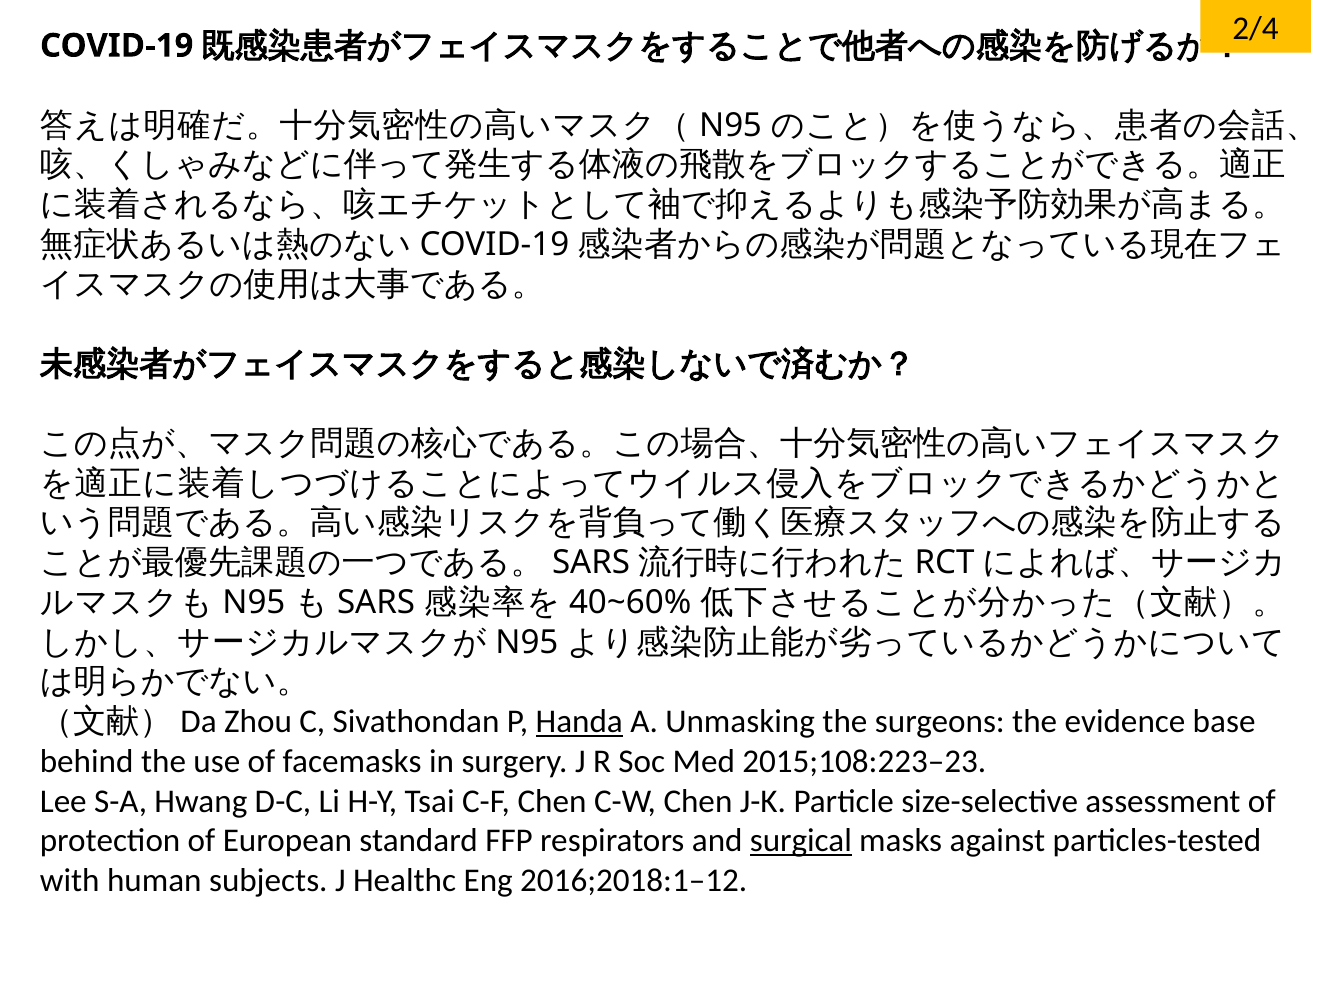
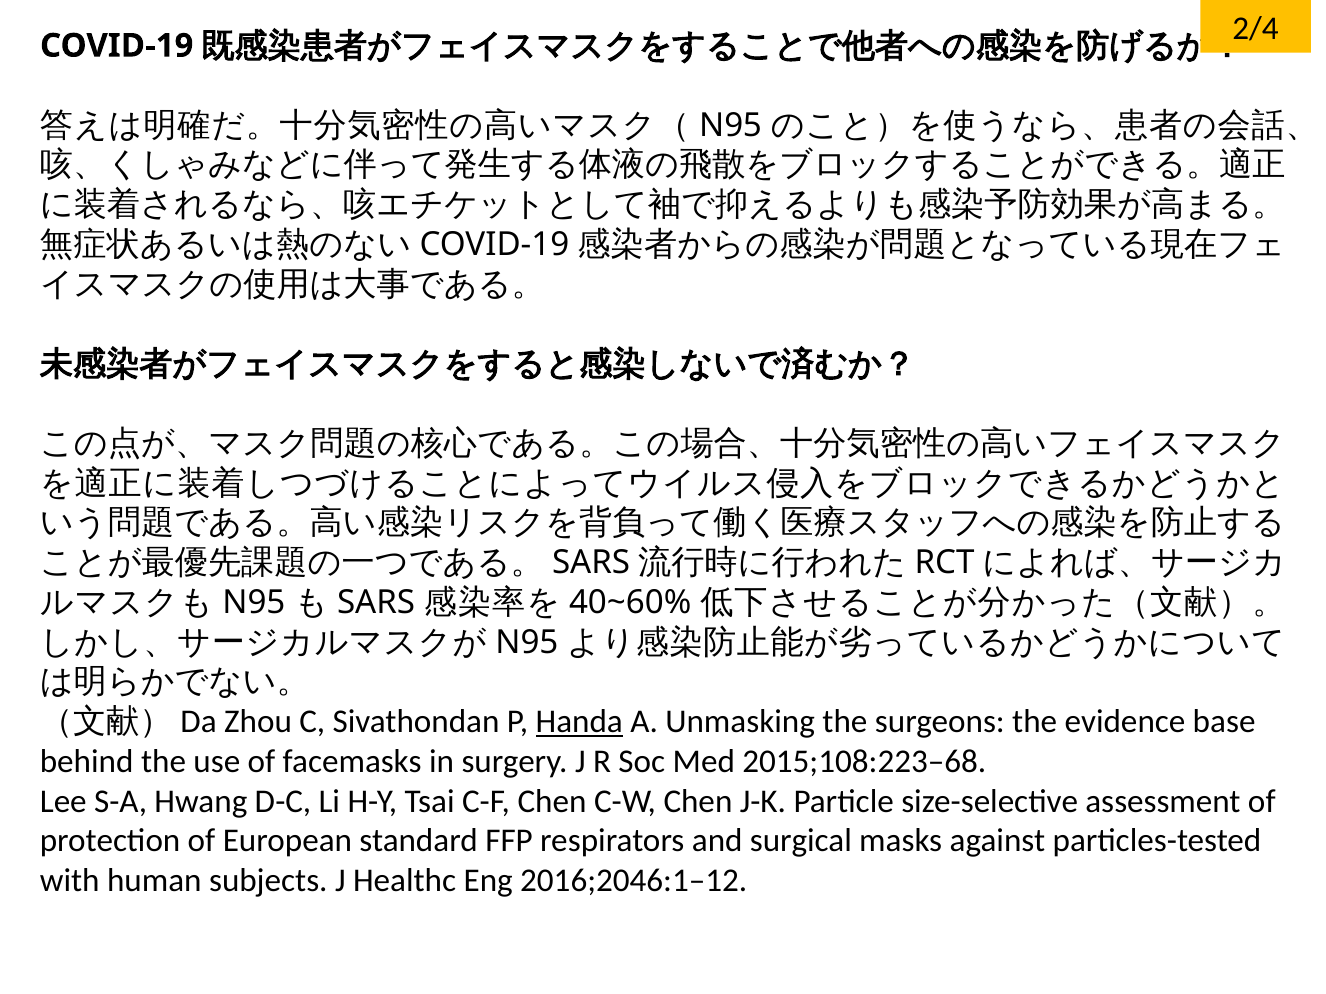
2015;108:223–23: 2015;108:223–23 -> 2015;108:223–68
surgical underline: present -> none
2016;2018:1–12: 2016;2018:1–12 -> 2016;2046:1–12
